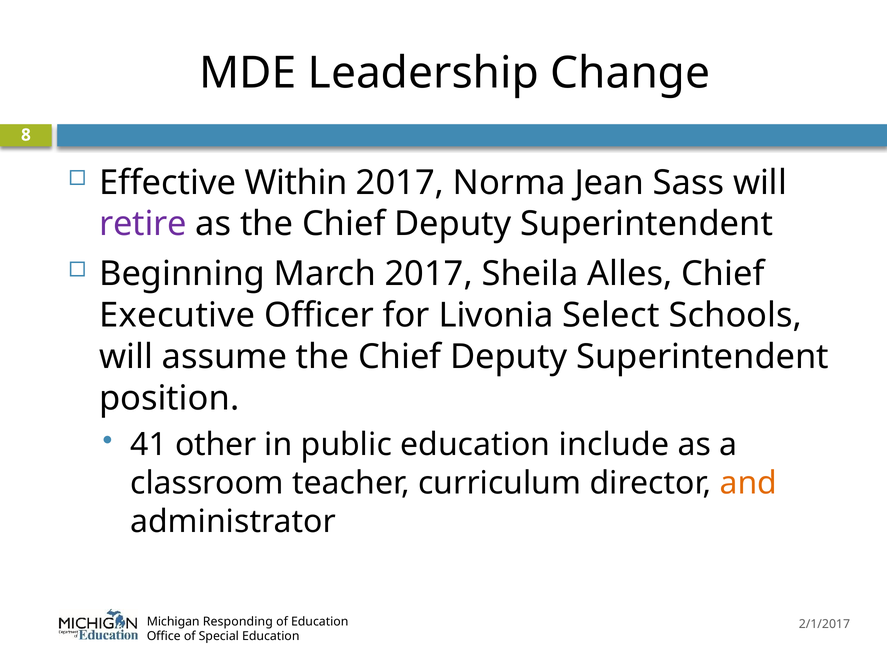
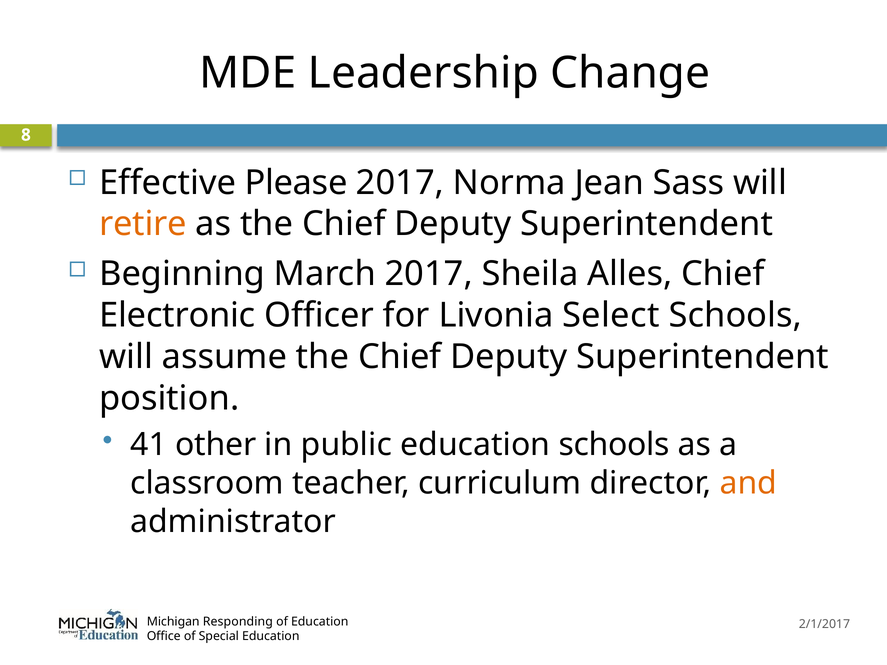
Within: Within -> Please
retire colour: purple -> orange
Executive: Executive -> Electronic
education include: include -> schools
